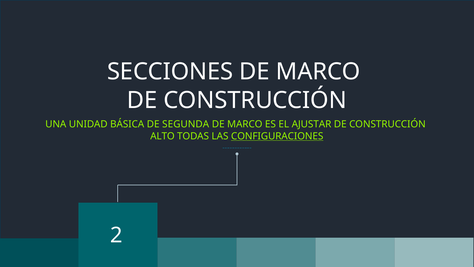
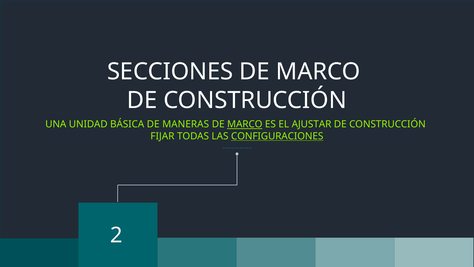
SEGUNDA: SEGUNDA -> MANERAS
MARCO at (245, 124) underline: none -> present
ALTO: ALTO -> FIJAR
